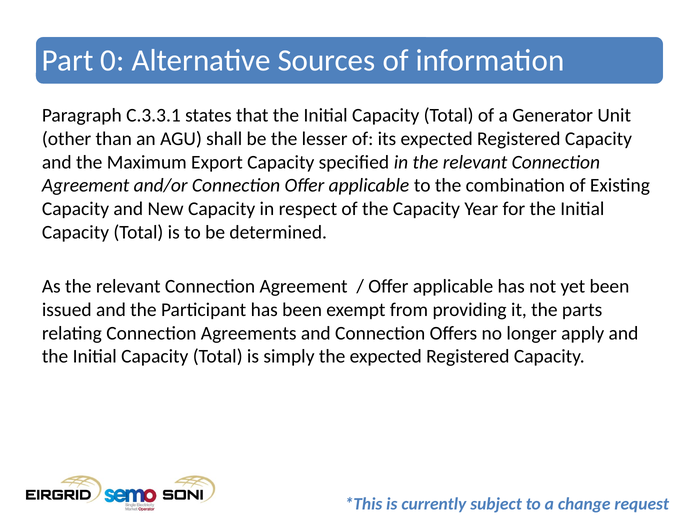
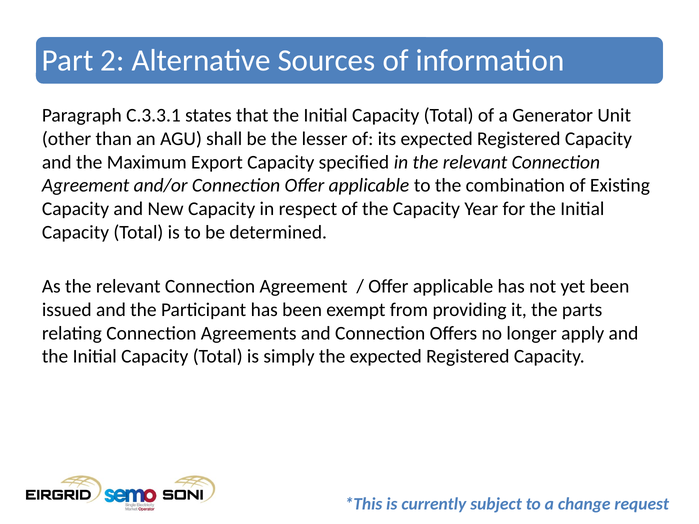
0: 0 -> 2
